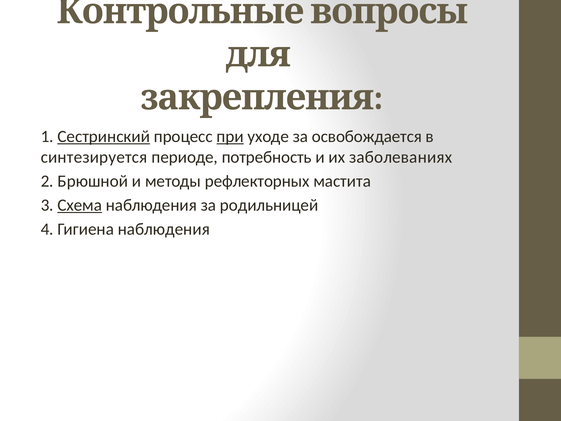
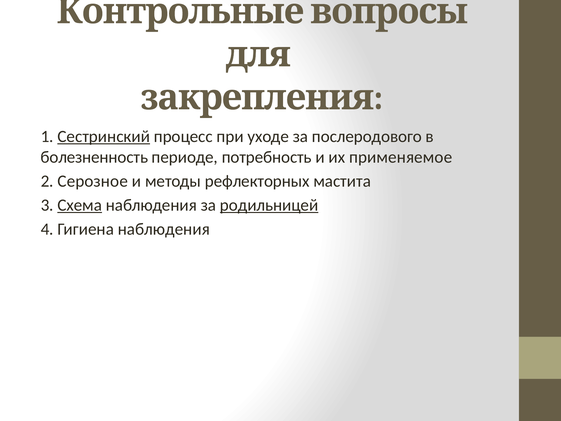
при underline: present -> none
освобождается: освобождается -> послеродового
синтезируется: синтезируется -> болезненность
заболеваниях: заболеваниях -> применяемое
Брюшной: Брюшной -> Серозное
родильницей underline: none -> present
